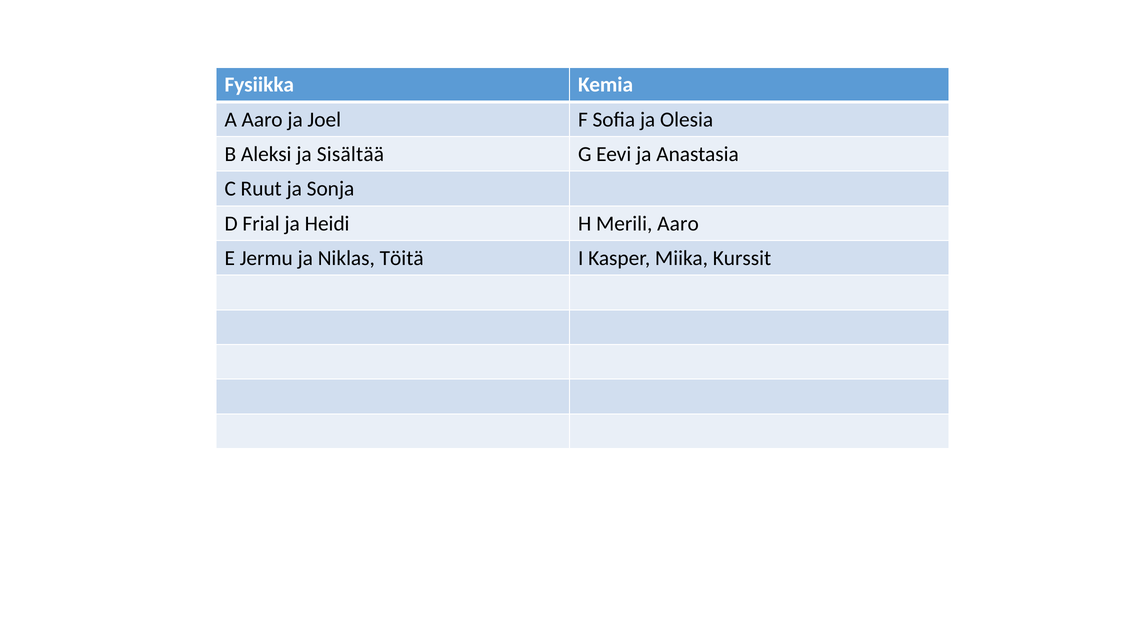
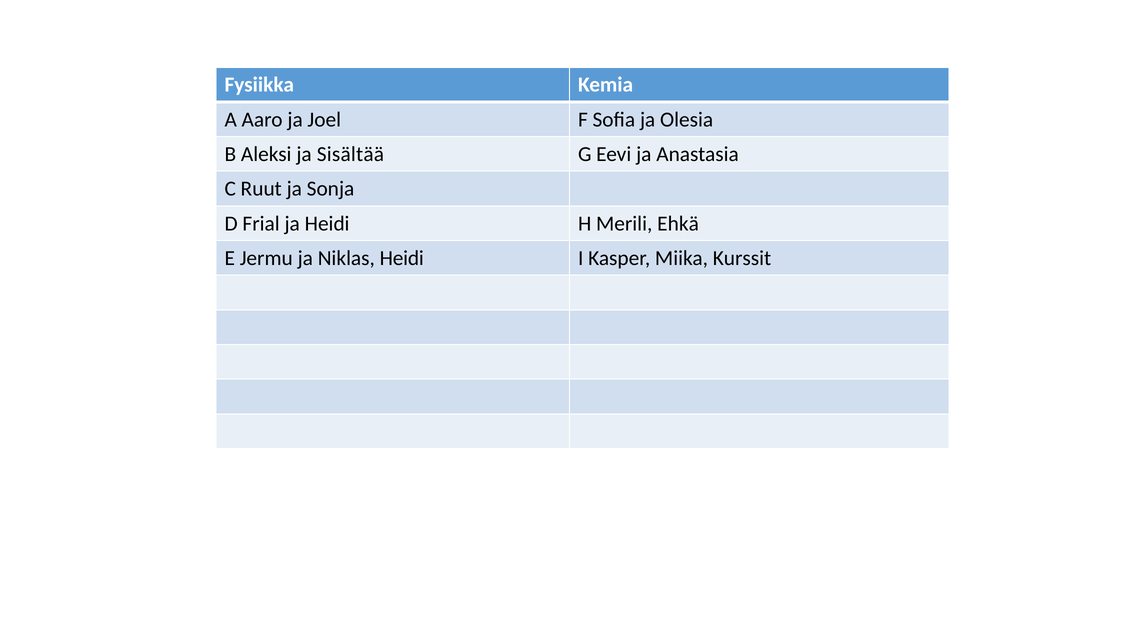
Merili Aaro: Aaro -> Ehkä
Niklas Töitä: Töitä -> Heidi
